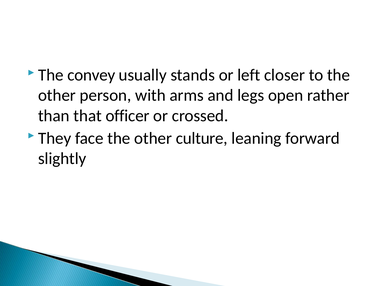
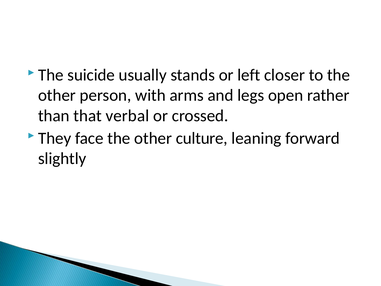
convey: convey -> suicide
officer: officer -> verbal
